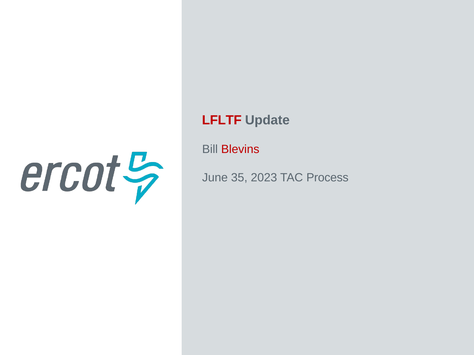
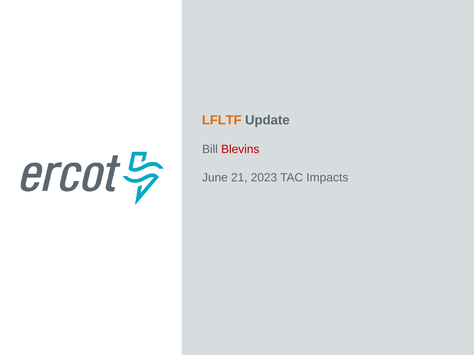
LFLTF colour: red -> orange
35: 35 -> 21
Process: Process -> Impacts
